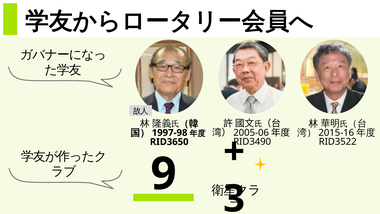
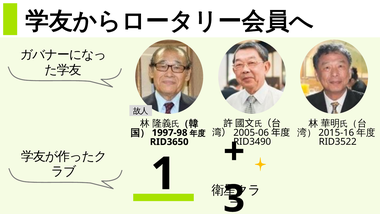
9: 9 -> 1
